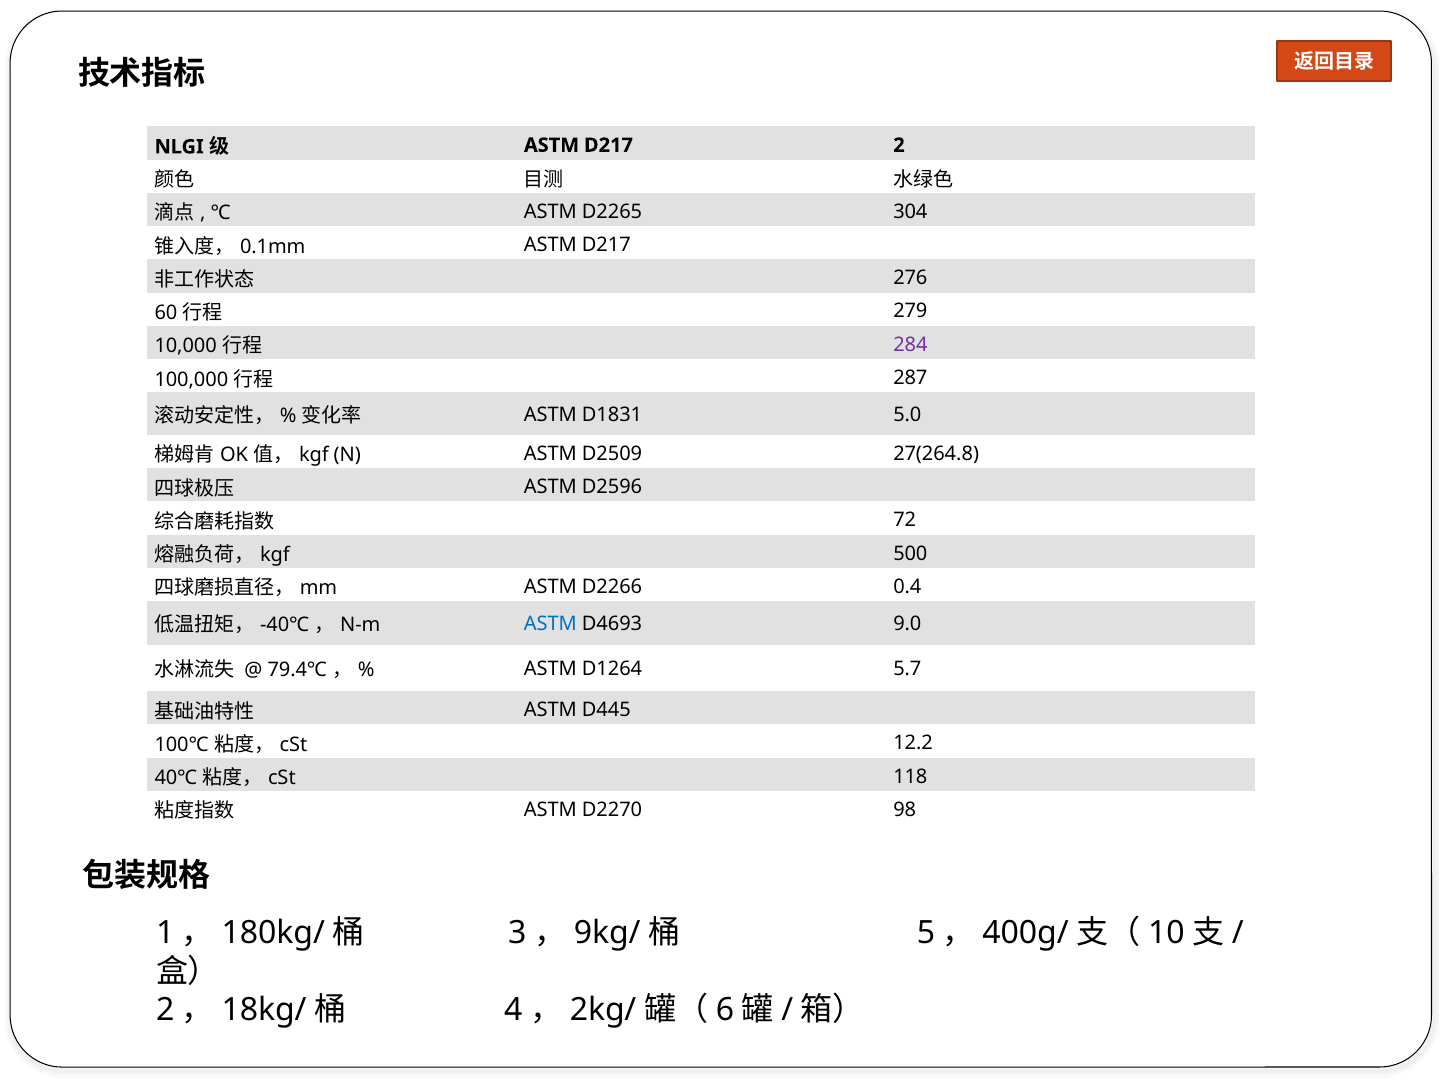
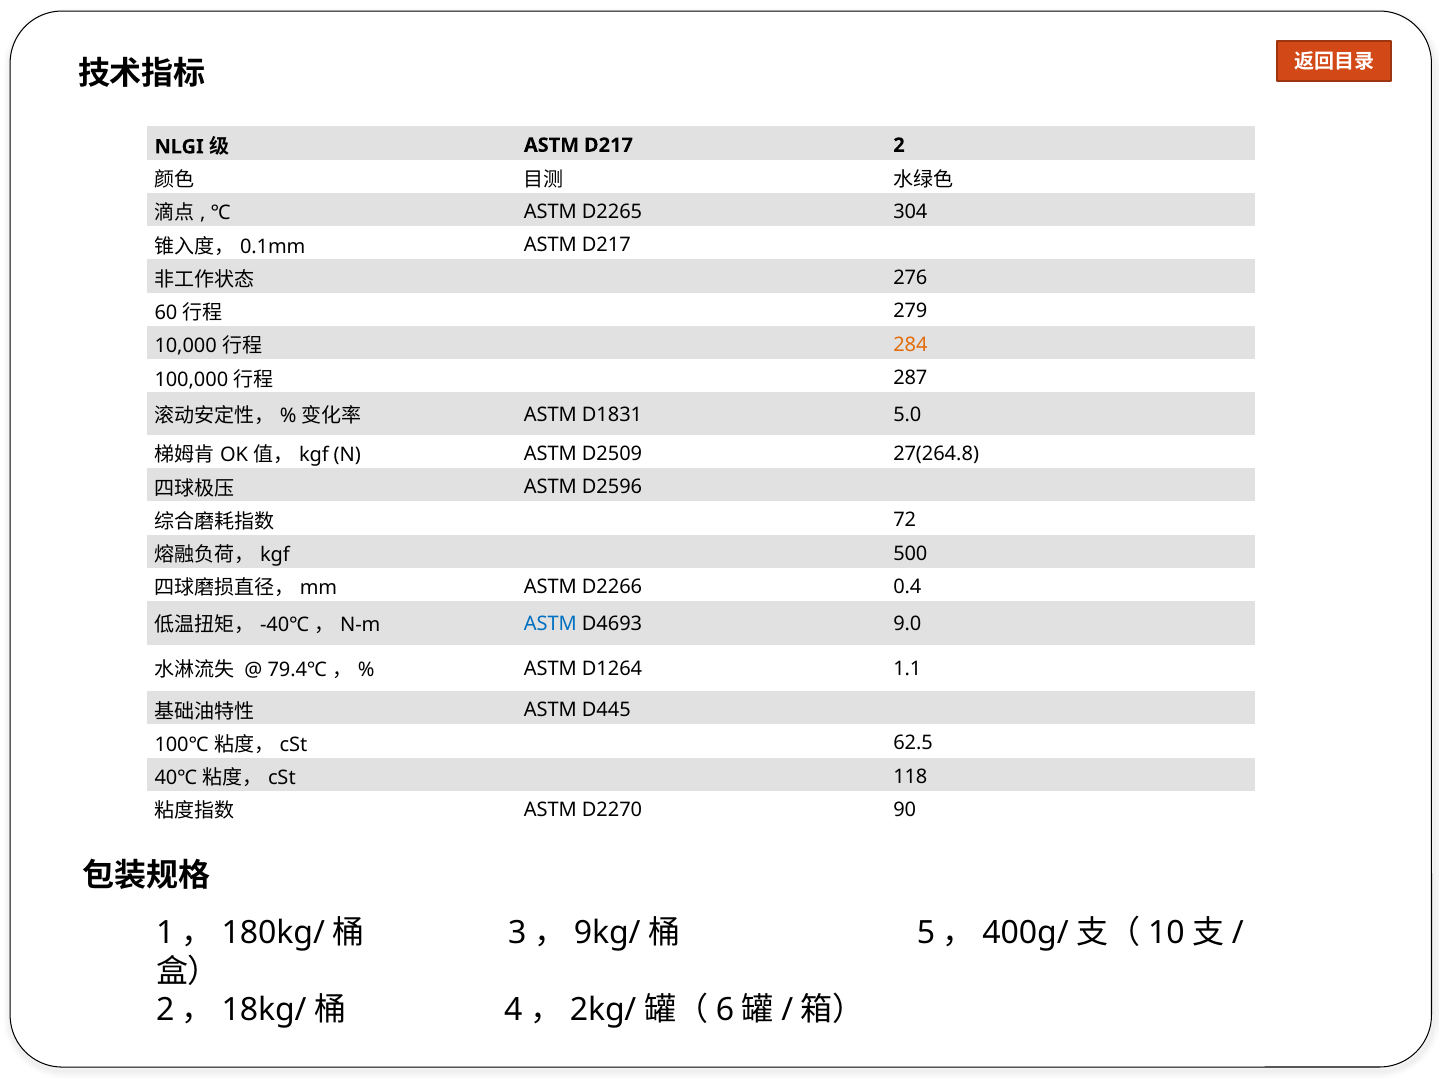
284 colour: purple -> orange
5.7: 5.7 -> 1.1
12.2: 12.2 -> 62.5
98: 98 -> 90
